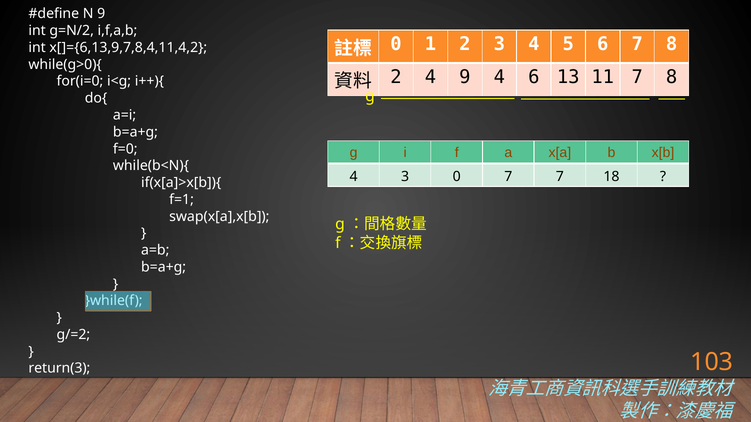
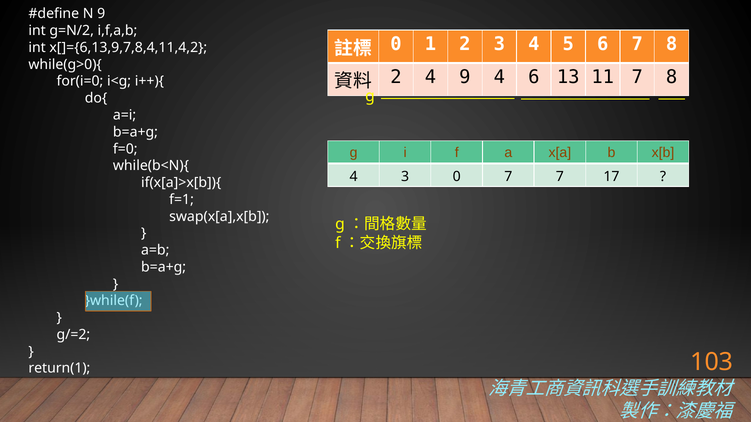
18: 18 -> 17
return(3: return(3 -> return(1
